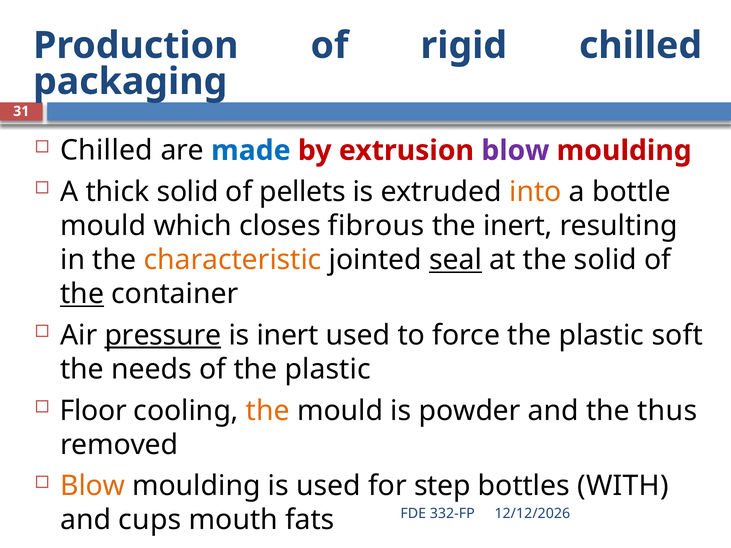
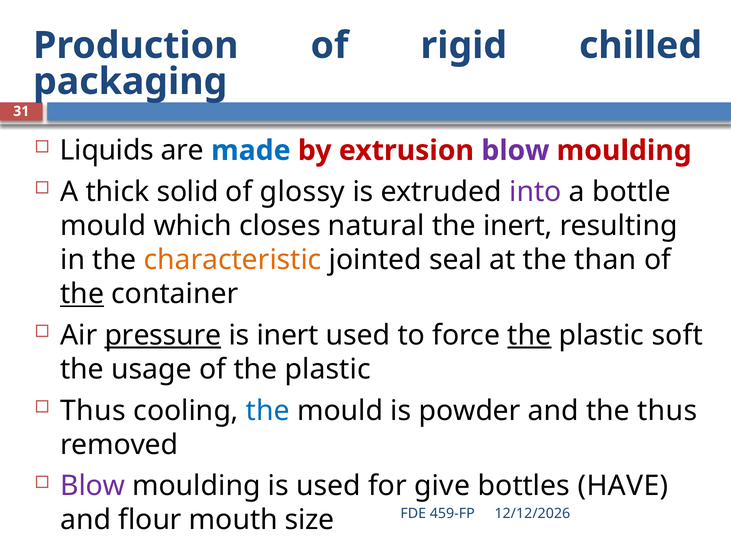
Chilled at (107, 151): Chilled -> Liquids
pellets: pellets -> glossy
into colour: orange -> purple
fibrous: fibrous -> natural
seal underline: present -> none
the solid: solid -> than
the at (529, 335) underline: none -> present
needs: needs -> usage
Floor at (93, 411): Floor -> Thus
the at (268, 411) colour: orange -> blue
Blow at (93, 486) colour: orange -> purple
step: step -> give
WITH: WITH -> HAVE
332-FP: 332-FP -> 459-FP
cups: cups -> flour
fats: fats -> size
